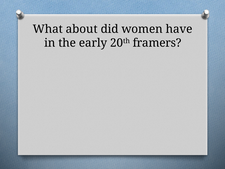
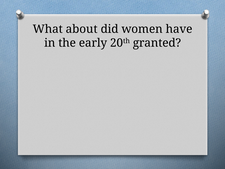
framers: framers -> granted
